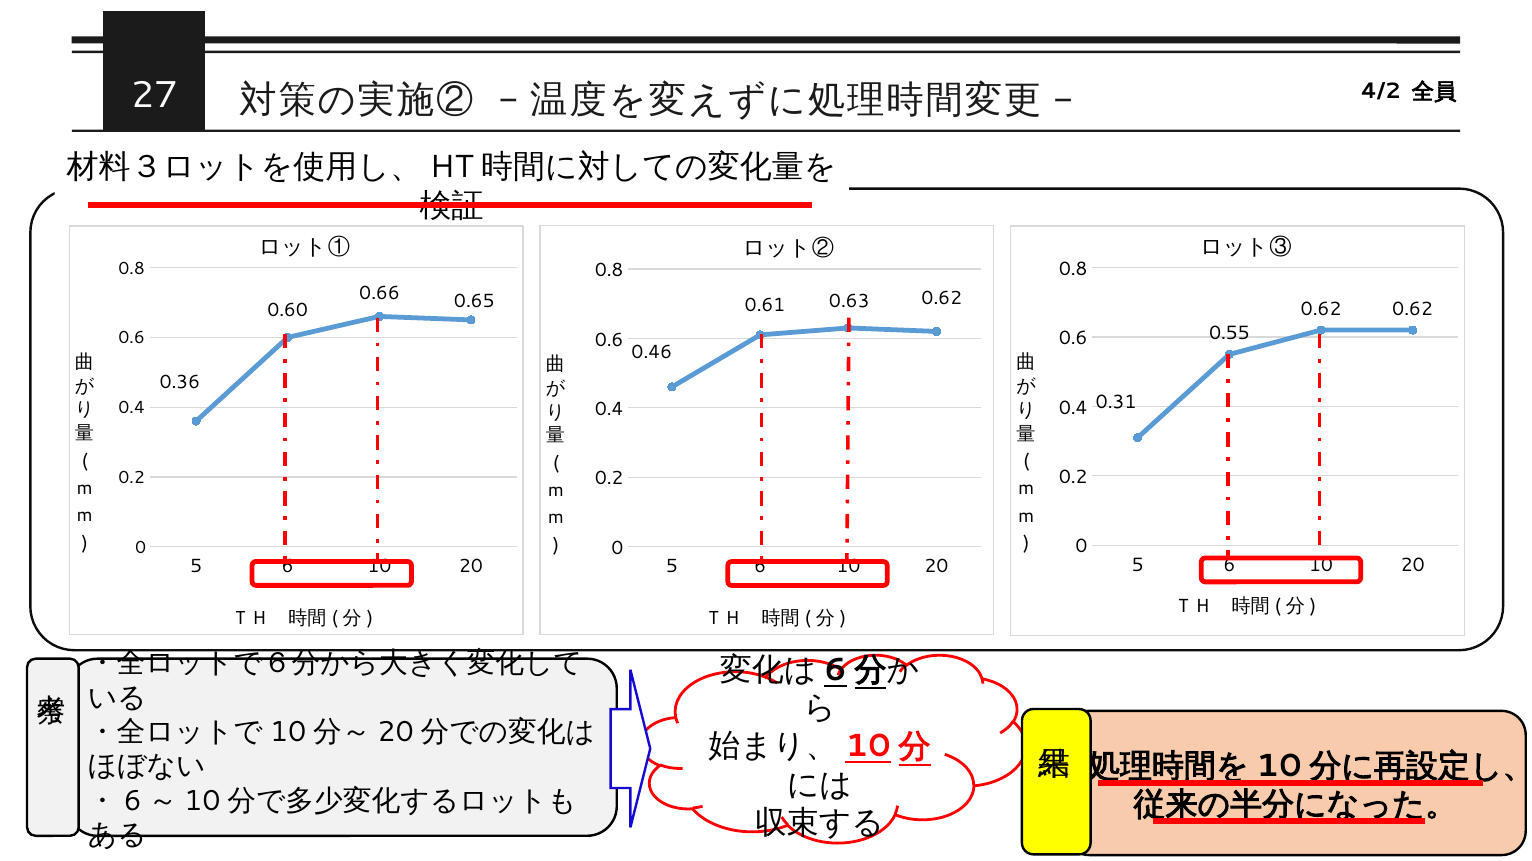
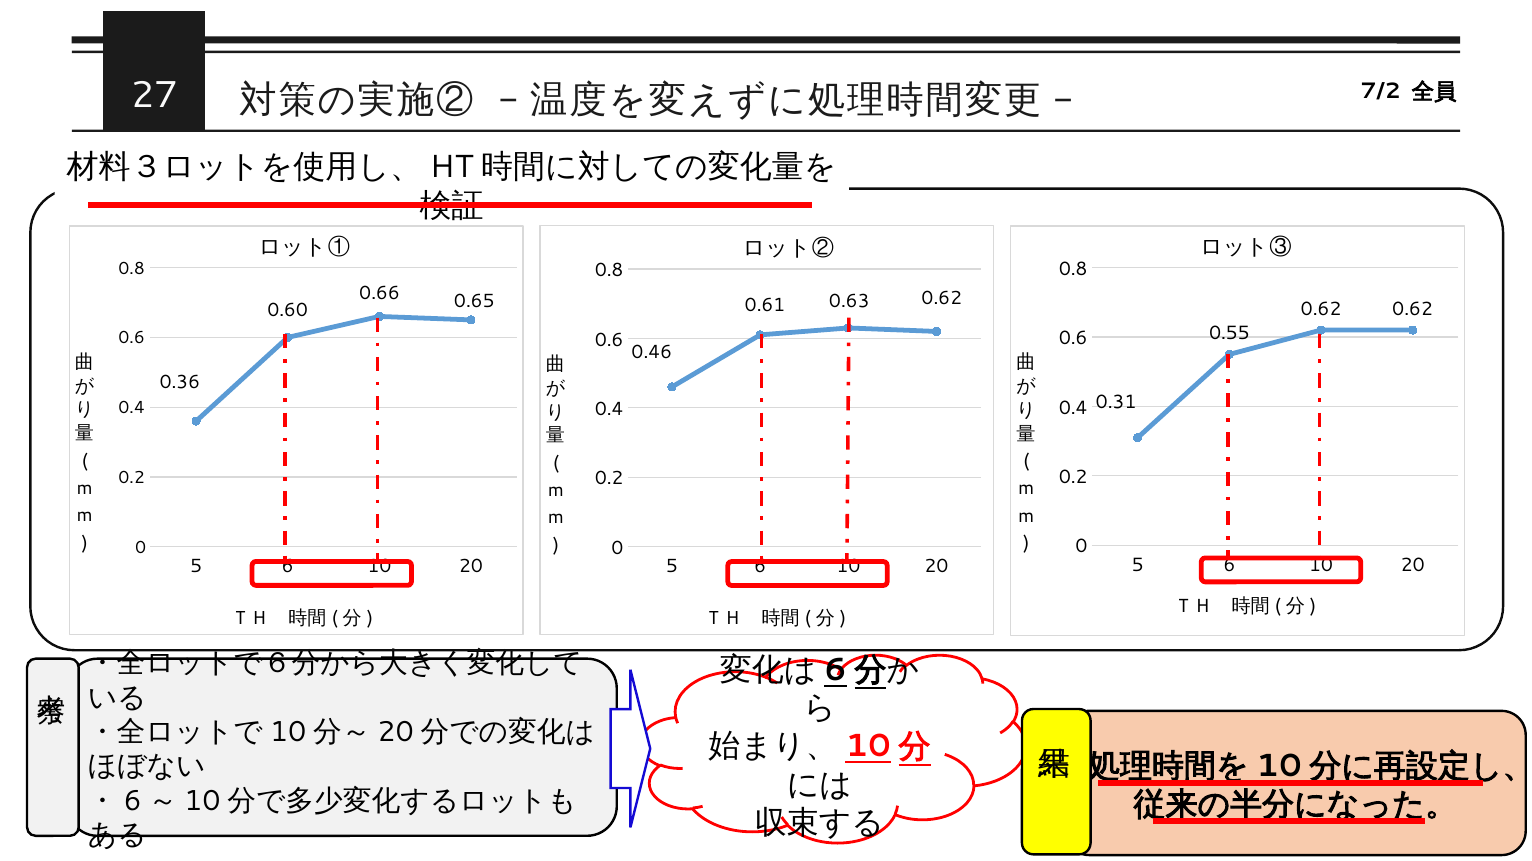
4/2: 4/2 -> 7/2
